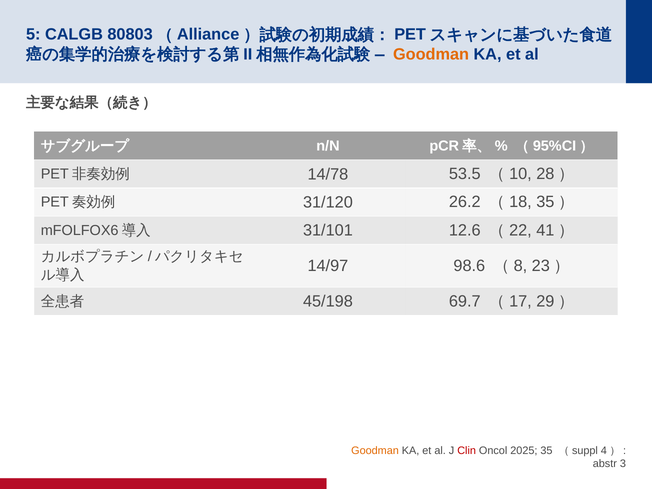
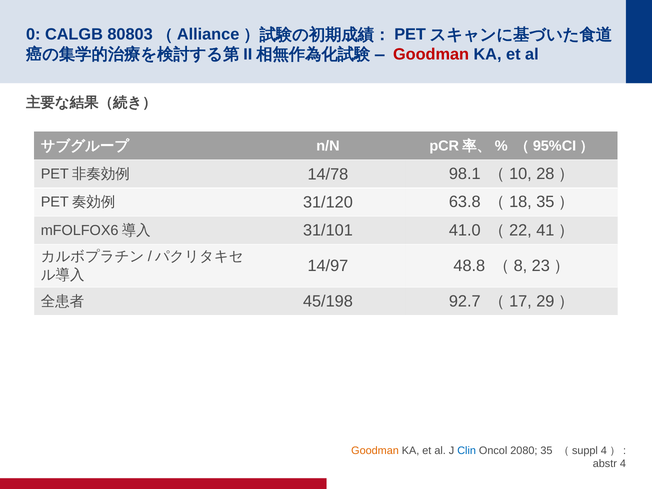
5: 5 -> 0
Goodman at (431, 54) colour: orange -> red
53.5: 53.5 -> 98.1
26.2: 26.2 -> 63.8
12.6: 12.6 -> 41.0
98.6: 98.6 -> 48.8
69.7: 69.7 -> 92.7
Clin colour: red -> blue
2025: 2025 -> 2080
3: 3 -> 4
